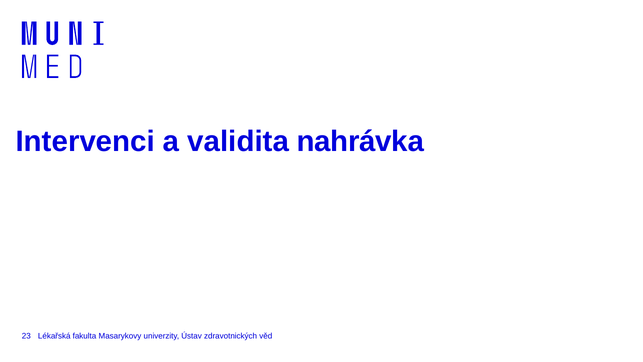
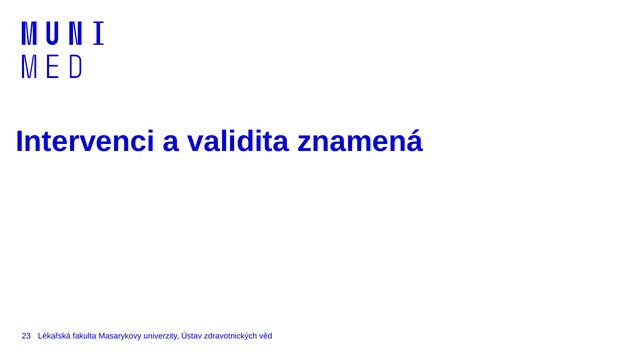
nahrávka: nahrávka -> znamená
